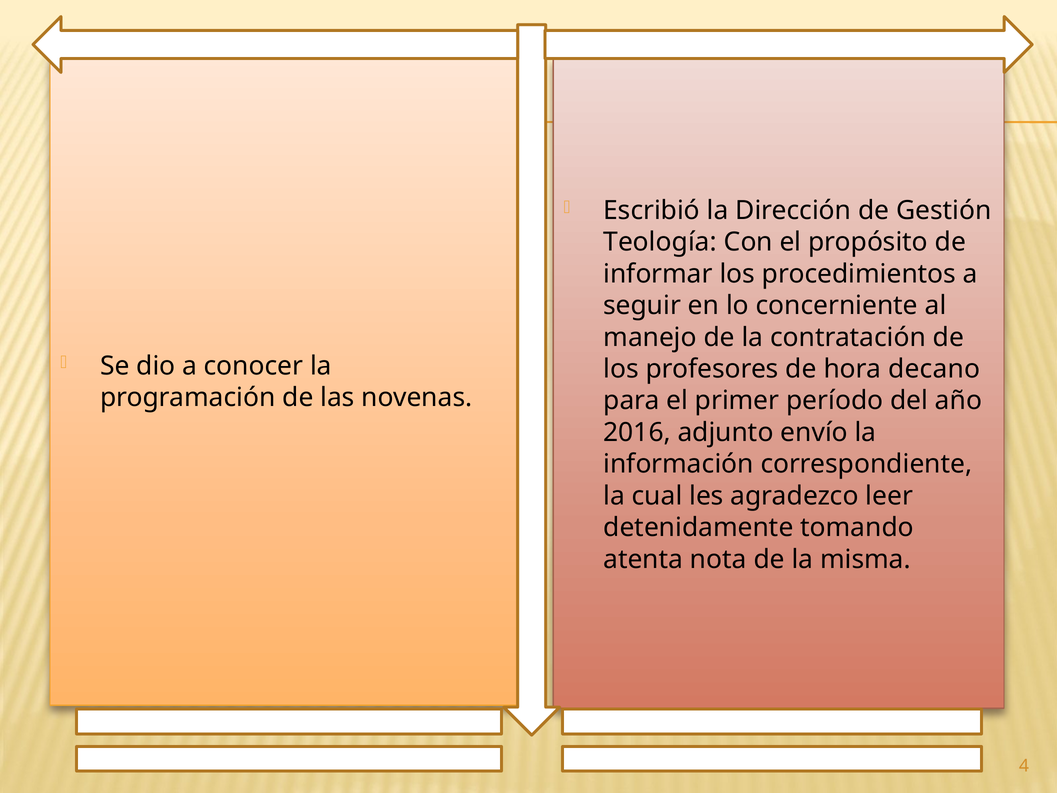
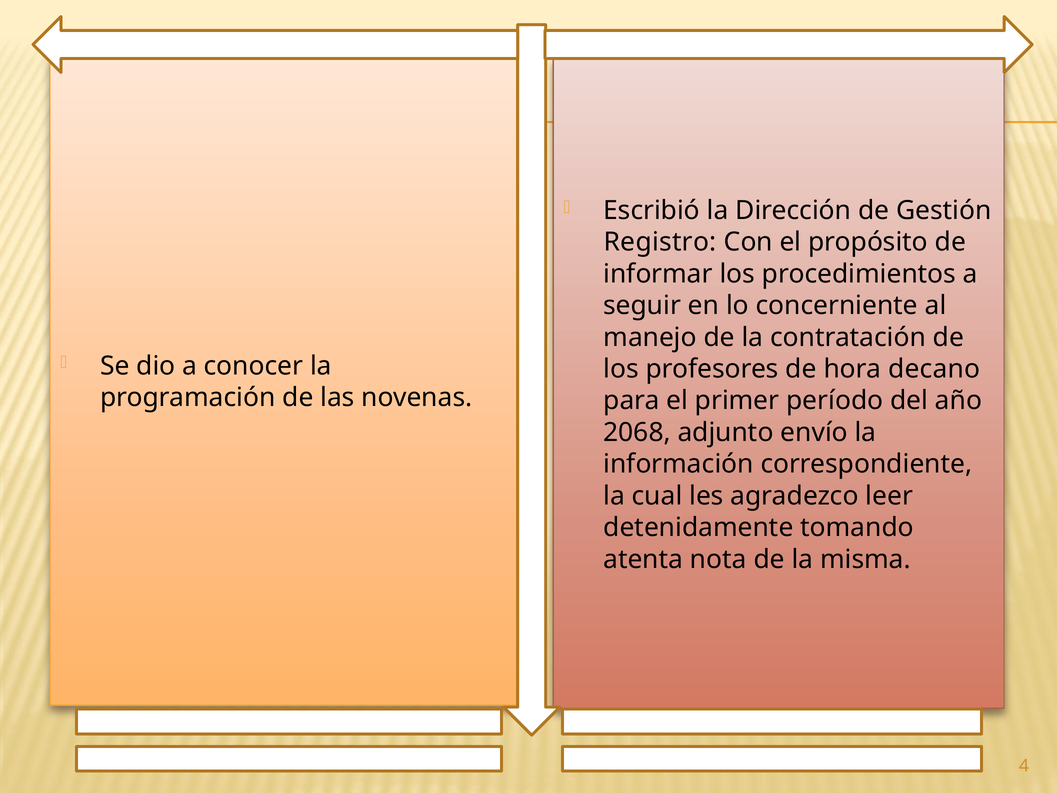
Teología: Teología -> Registro
2016: 2016 -> 2068
